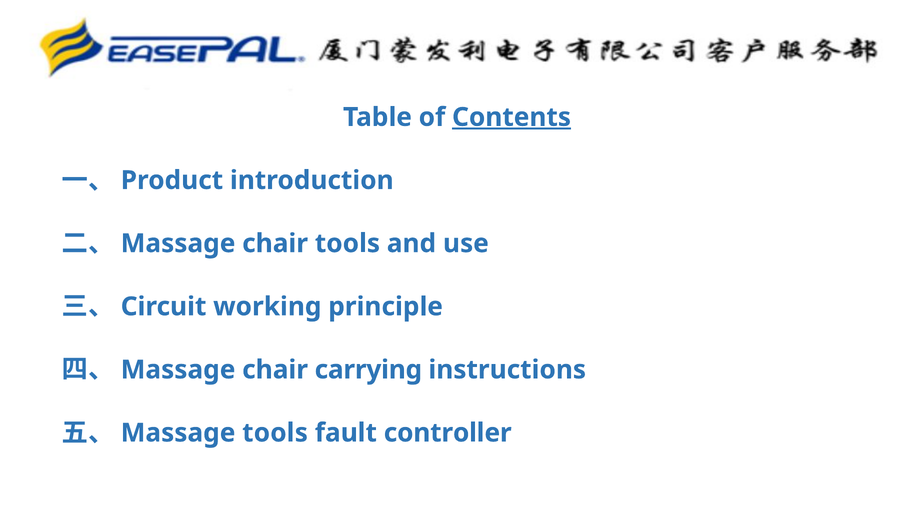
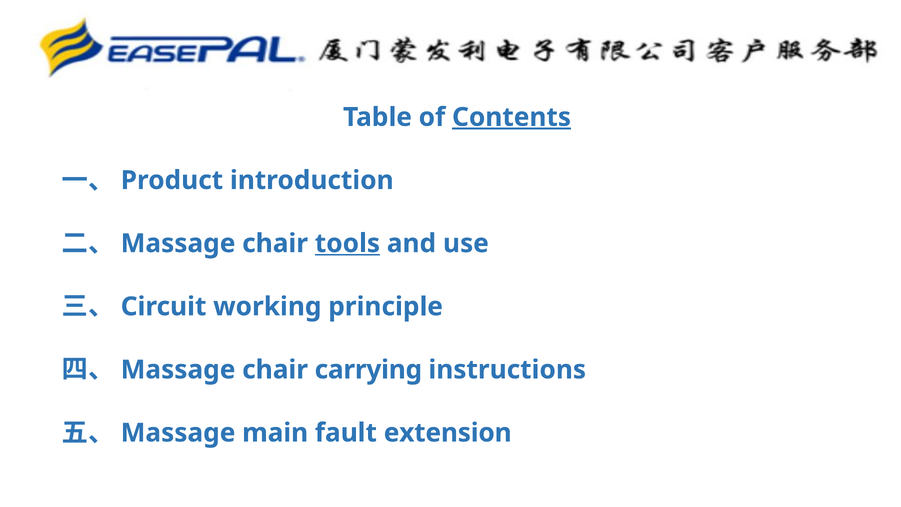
tools at (347, 243) underline: none -> present
tools at (275, 433): tools -> main
controller: controller -> extension
